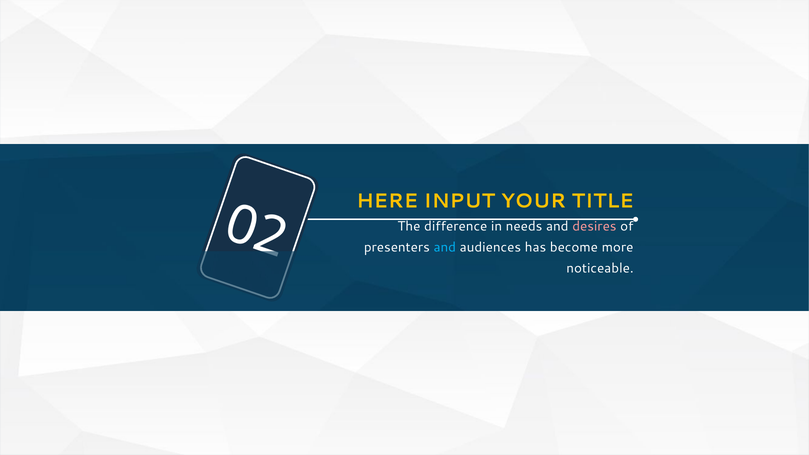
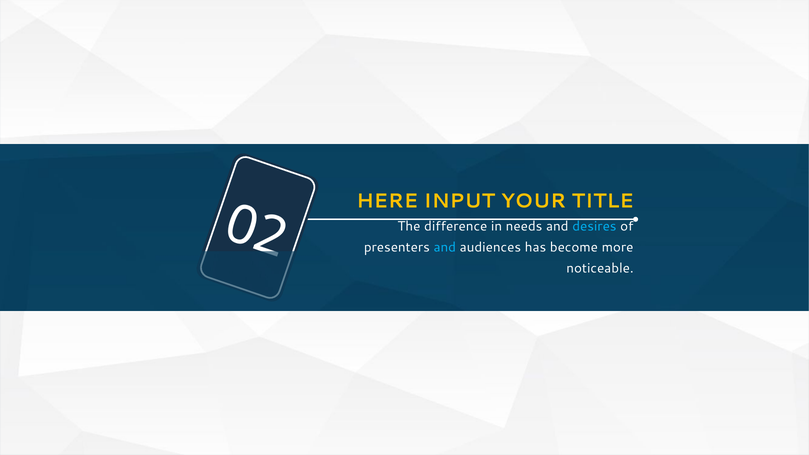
desires colour: pink -> light blue
